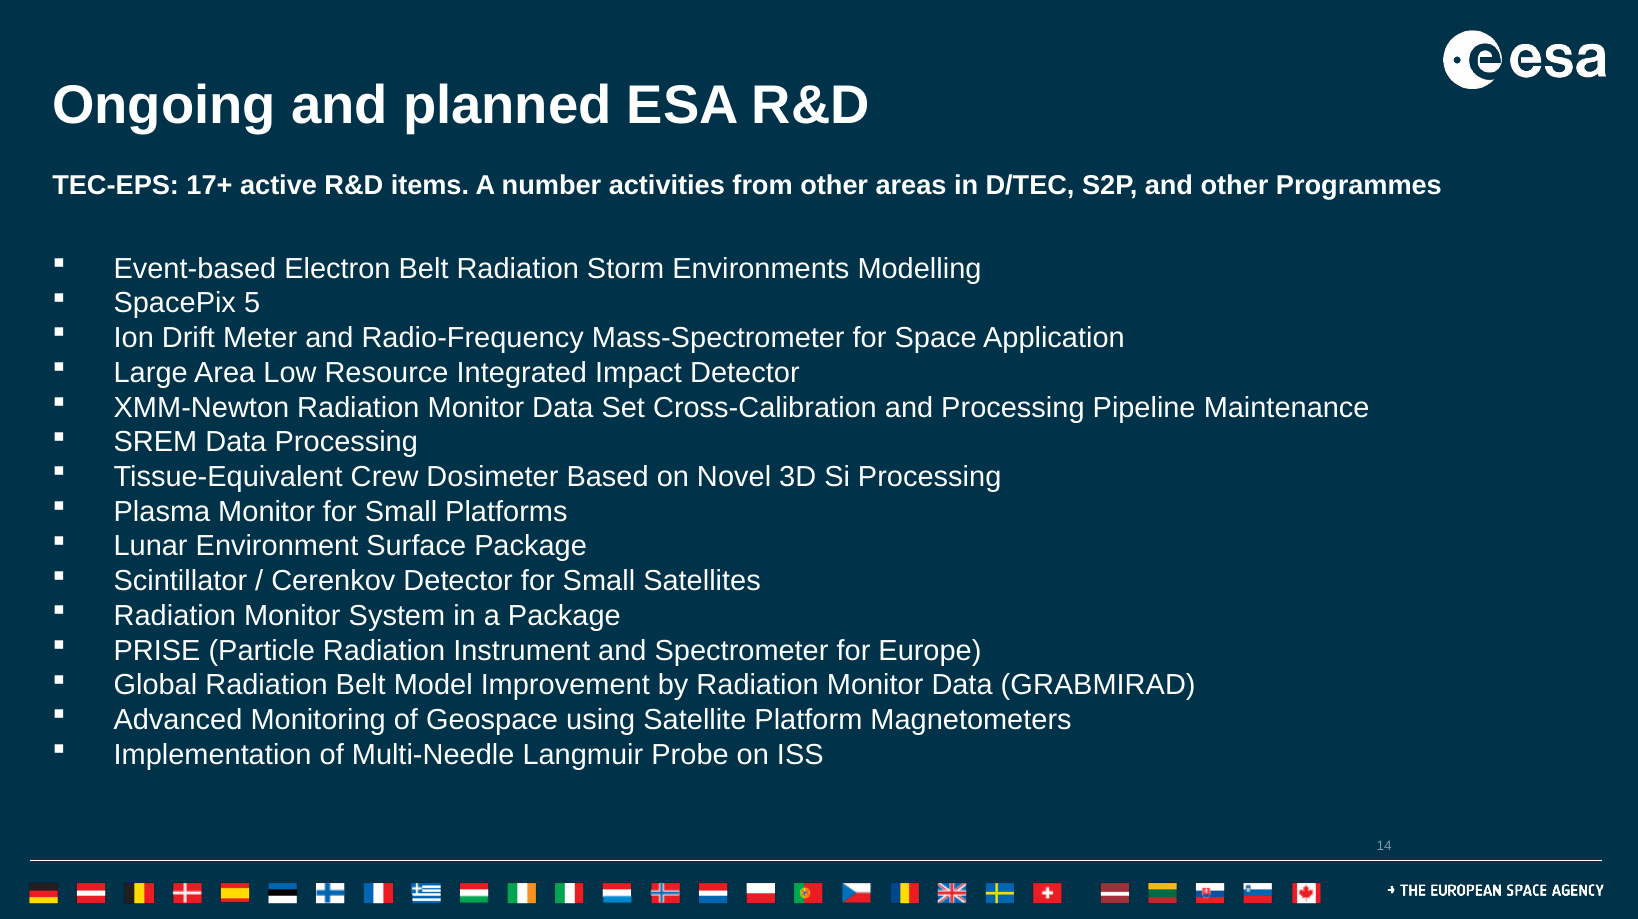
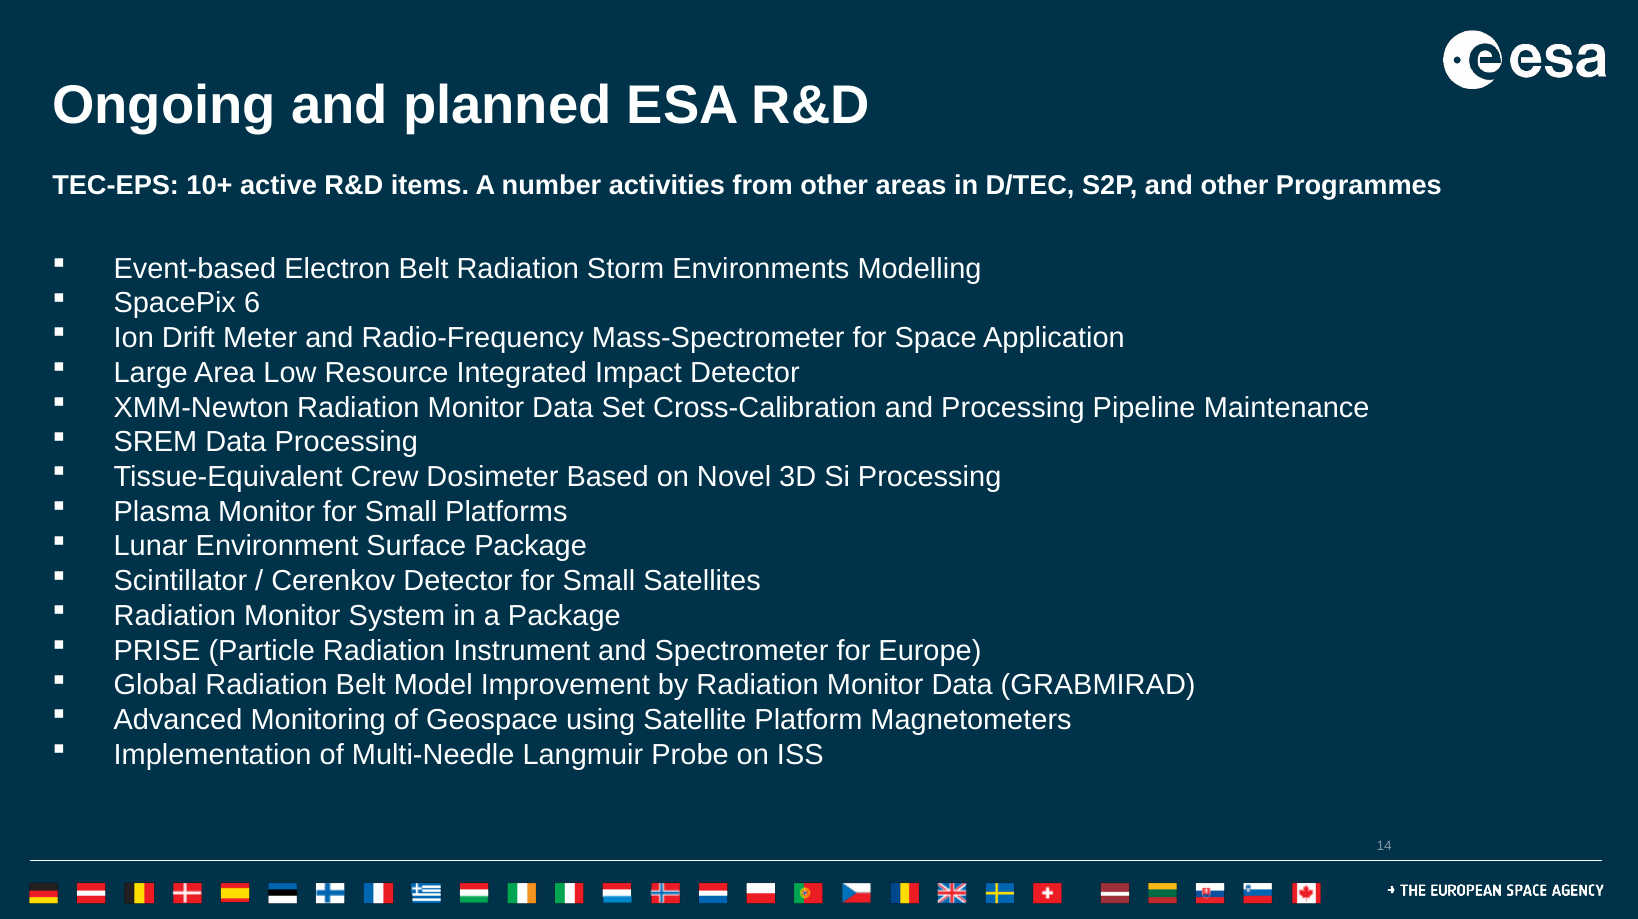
17+: 17+ -> 10+
5: 5 -> 6
